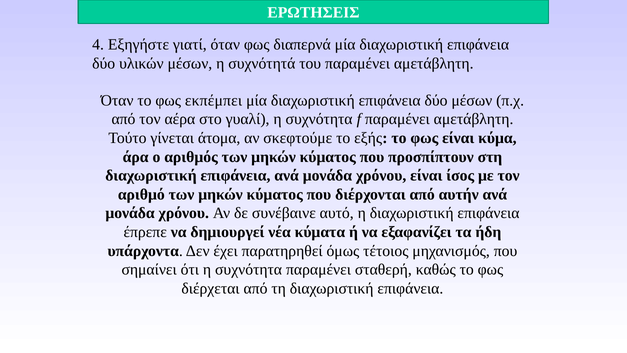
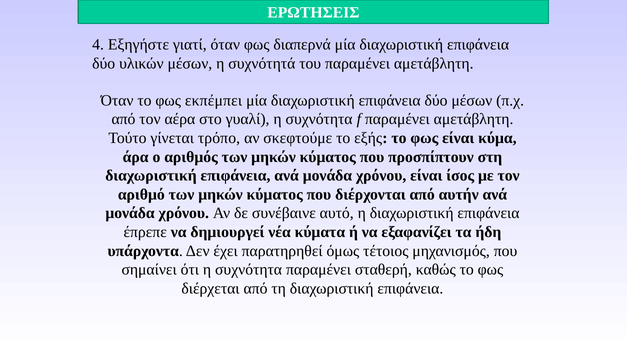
άτομα: άτομα -> τρόπο
